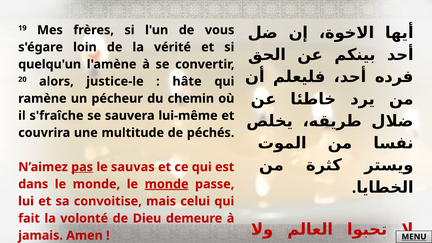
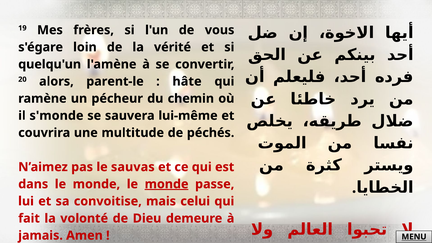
justice-le: justice-le -> parent-le
s'fraîche: s'fraîche -> s'monde
pas underline: present -> none
